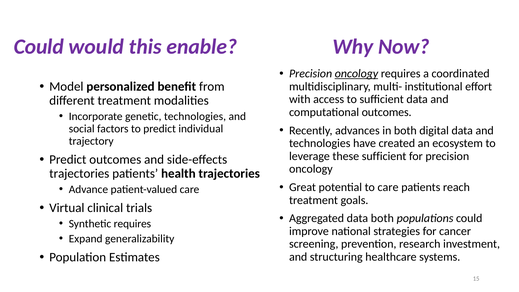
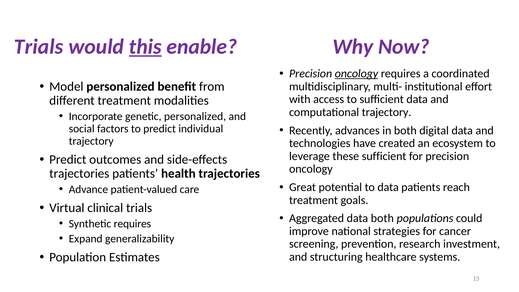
Could at (39, 47): Could -> Trials
this underline: none -> present
computational outcomes: outcomes -> trajectory
genetic technologies: technologies -> personalized
to care: care -> data
